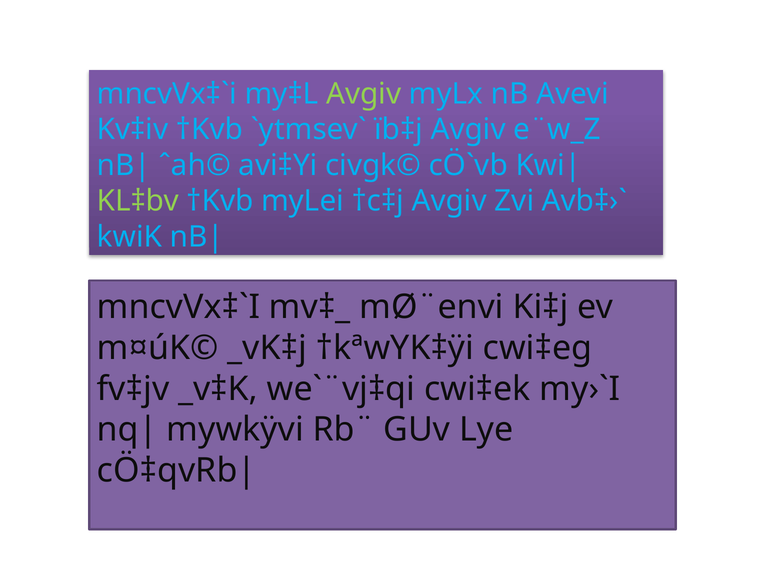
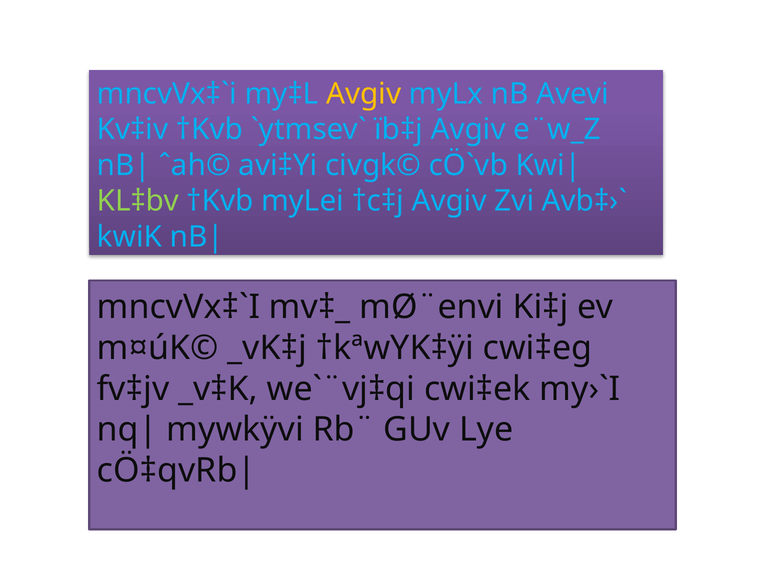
Avgiv at (364, 94) colour: light green -> yellow
